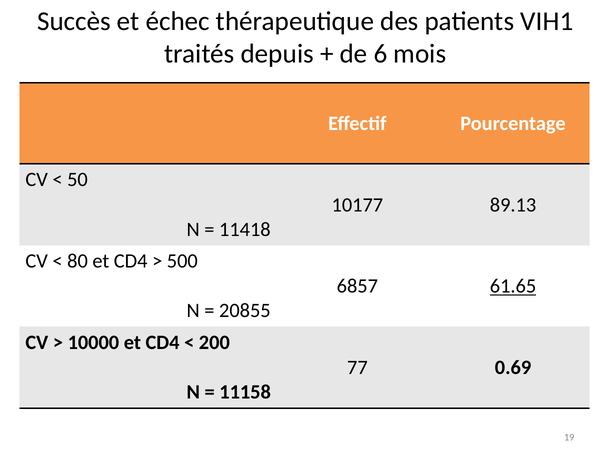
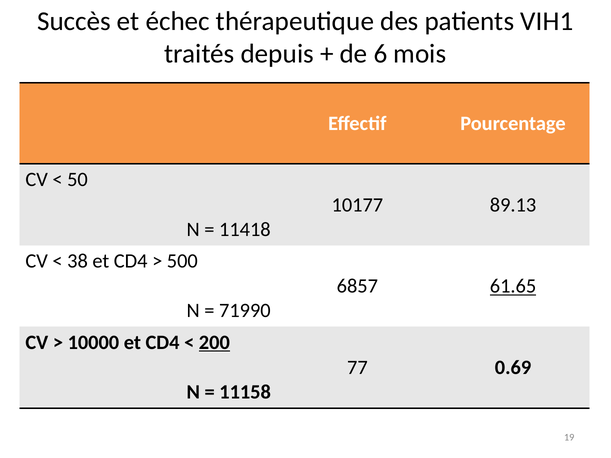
80: 80 -> 38
20855: 20855 -> 71990
200 underline: none -> present
